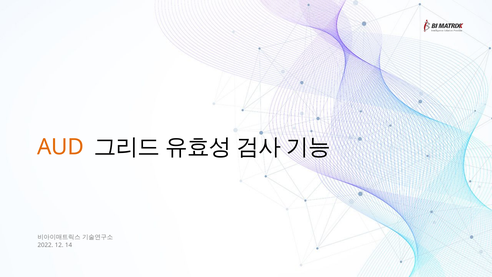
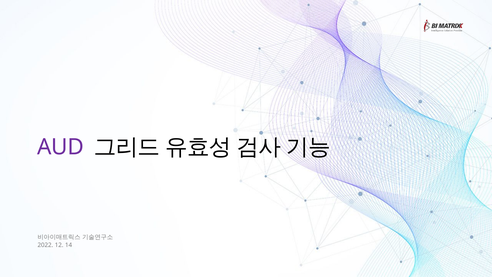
AUD colour: orange -> purple
